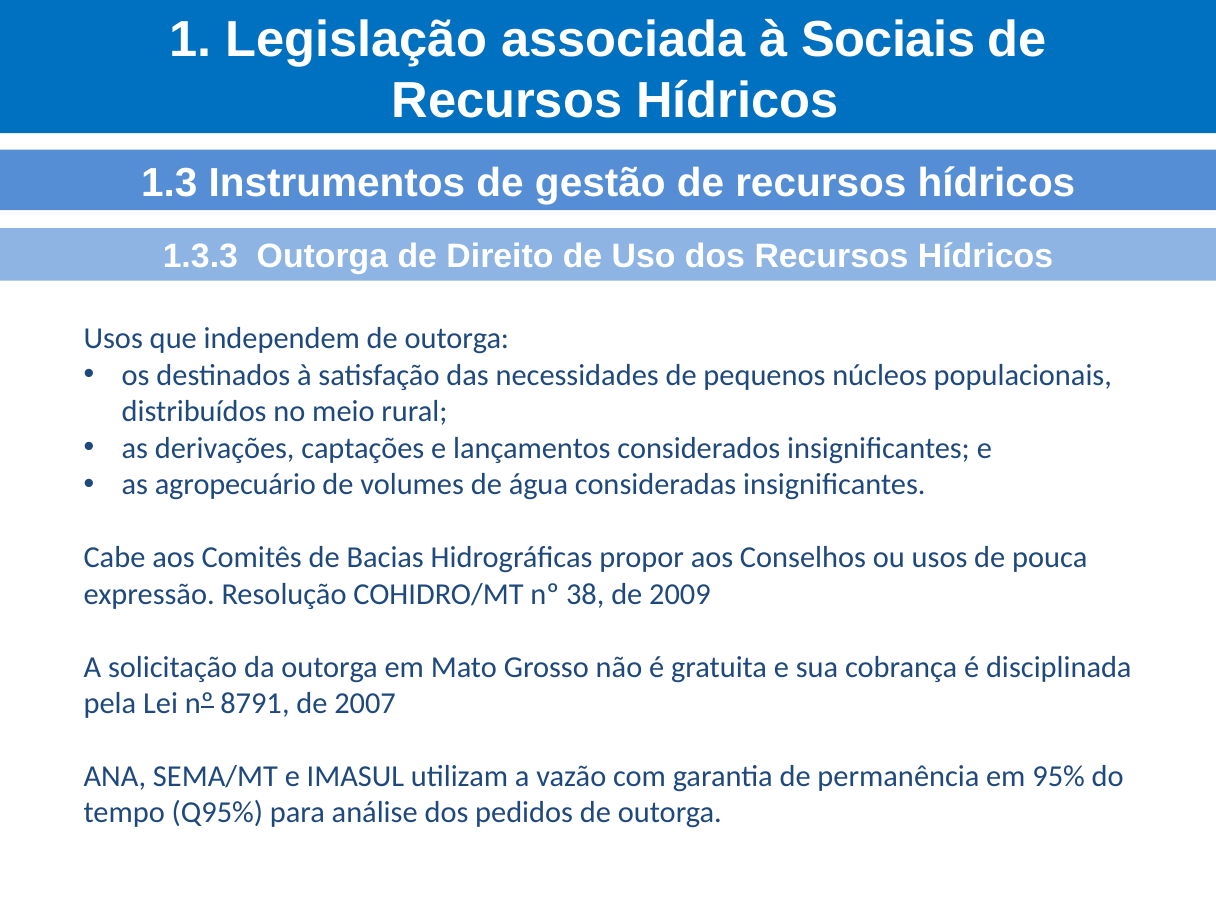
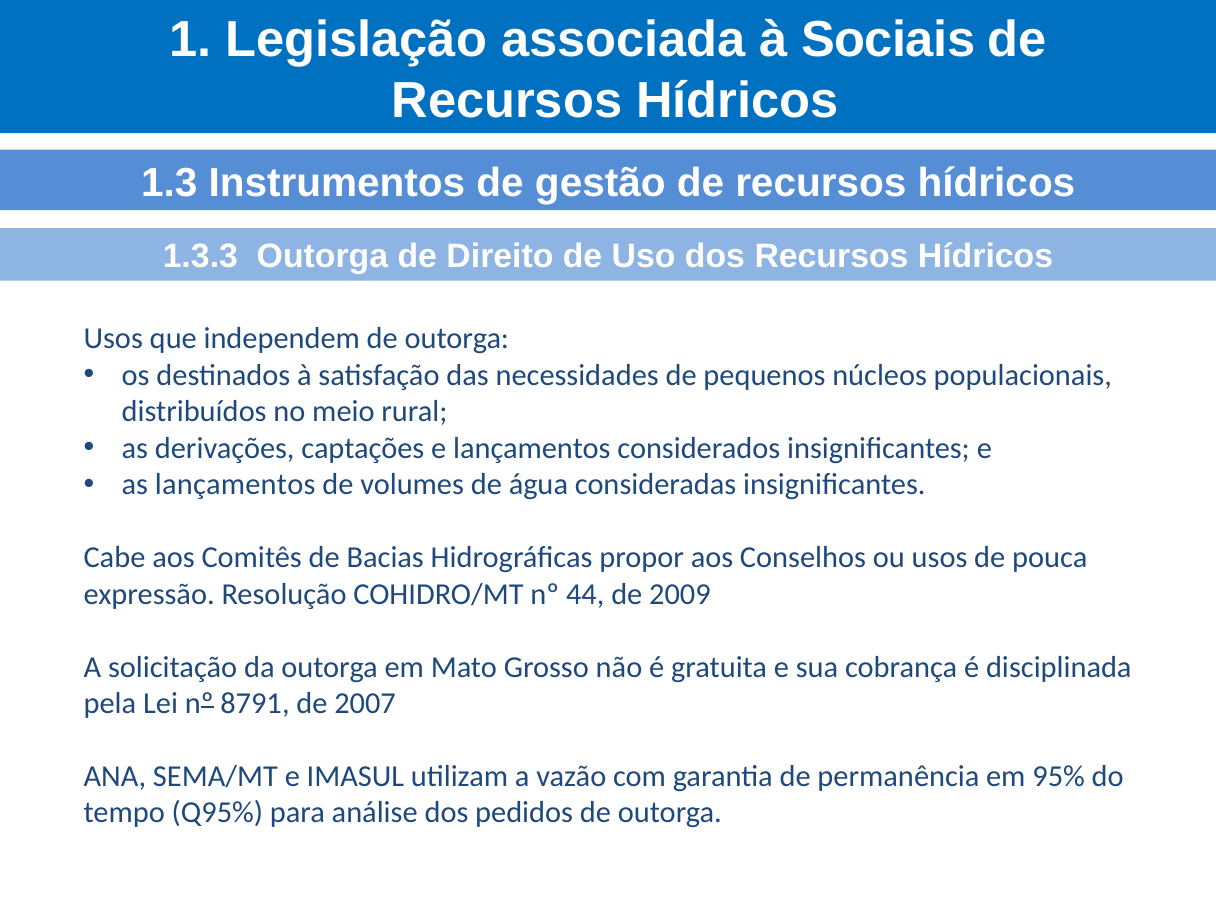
as agropecuário: agropecuário -> lançamentos
38: 38 -> 44
